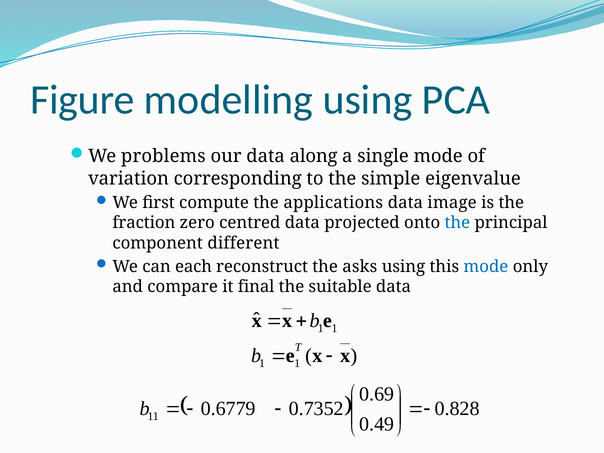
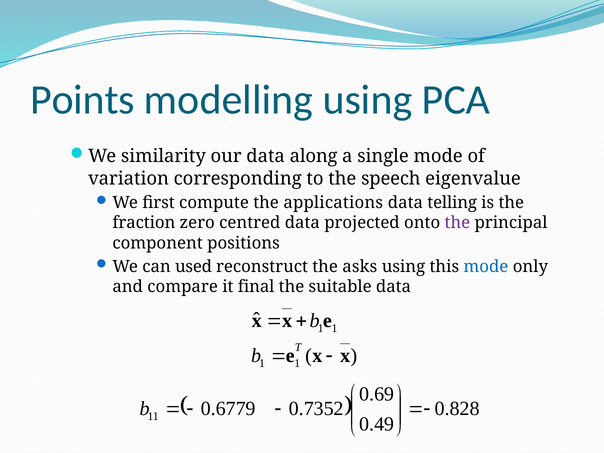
Figure: Figure -> Points
problems: problems -> similarity
simple: simple -> speech
image: image -> telling
the at (457, 223) colour: blue -> purple
different: different -> positions
each: each -> used
